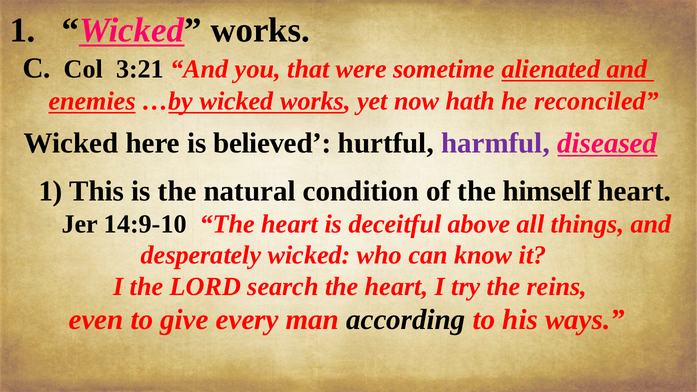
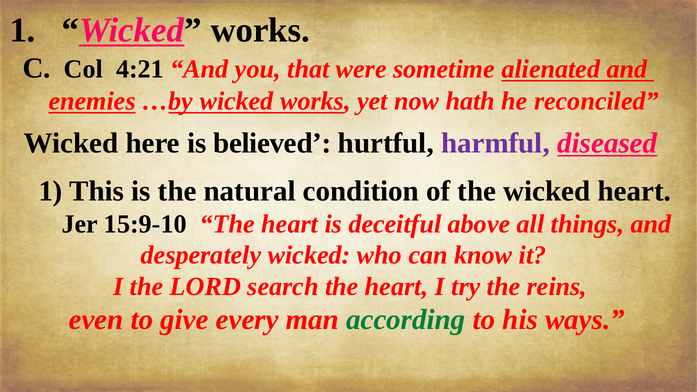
3:21: 3:21 -> 4:21
the himself: himself -> wicked
14:9-10: 14:9-10 -> 15:9-10
according colour: black -> green
